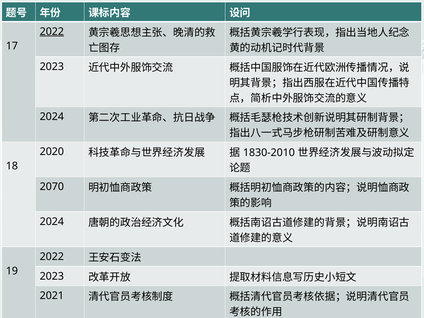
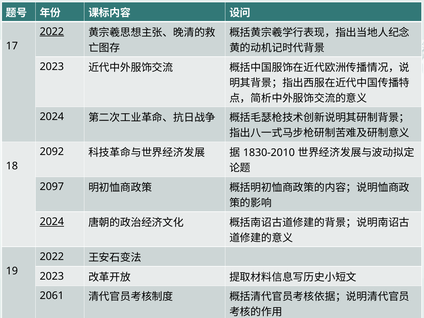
2020: 2020 -> 2092
2070: 2070 -> 2097
2024 at (52, 222) underline: none -> present
2021: 2021 -> 2061
